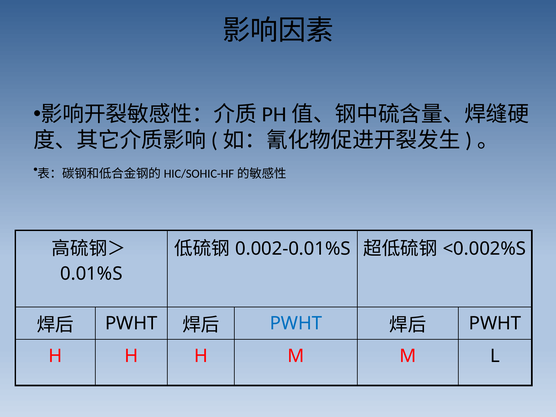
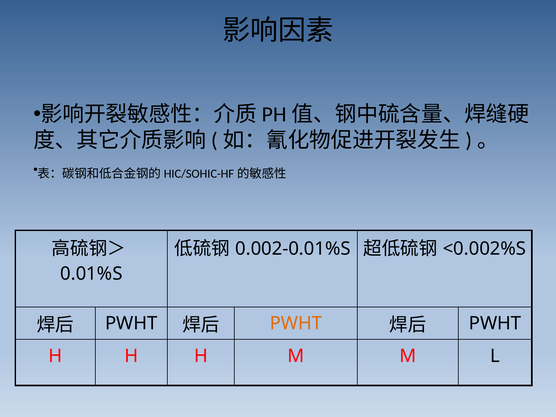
PWHT at (296, 323) colour: blue -> orange
